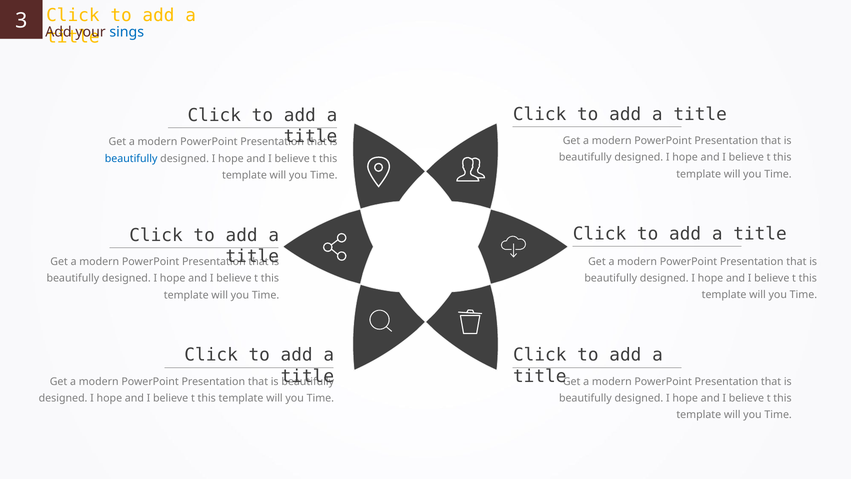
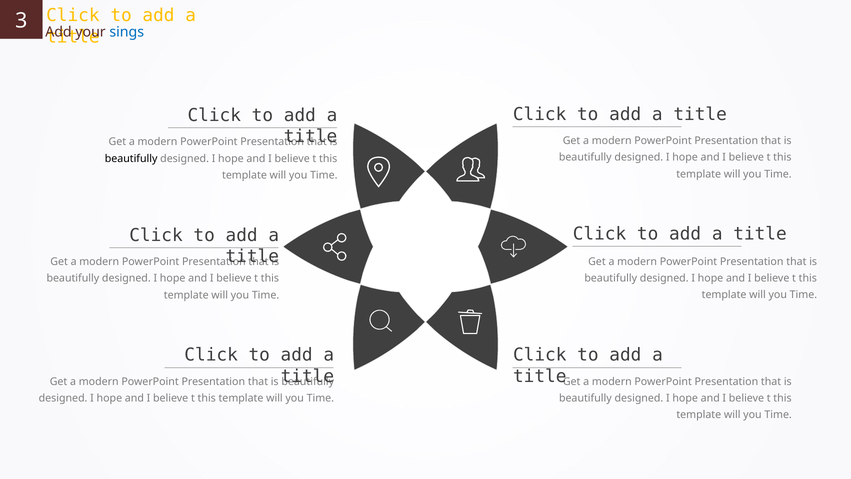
beautifully at (131, 158) colour: blue -> black
